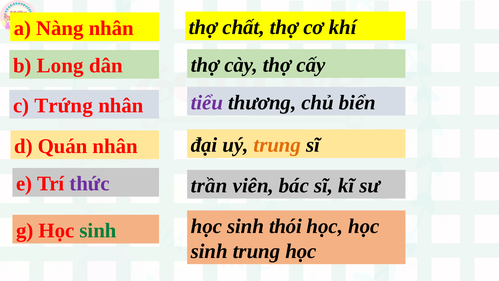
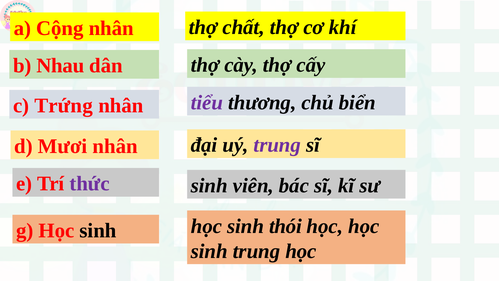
Nàng: Nàng -> Cộng
Long: Long -> Nhau
trung at (277, 145) colour: orange -> purple
Quán: Quán -> Mươi
trần at (209, 185): trần -> sinh
sinh at (98, 230) colour: green -> black
